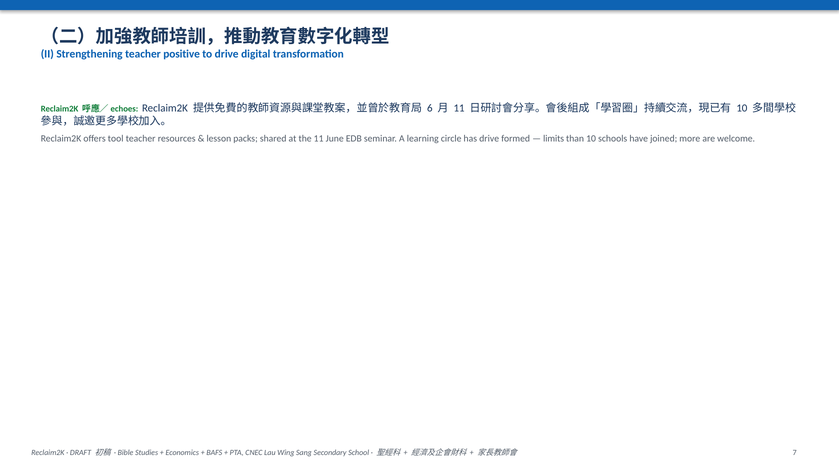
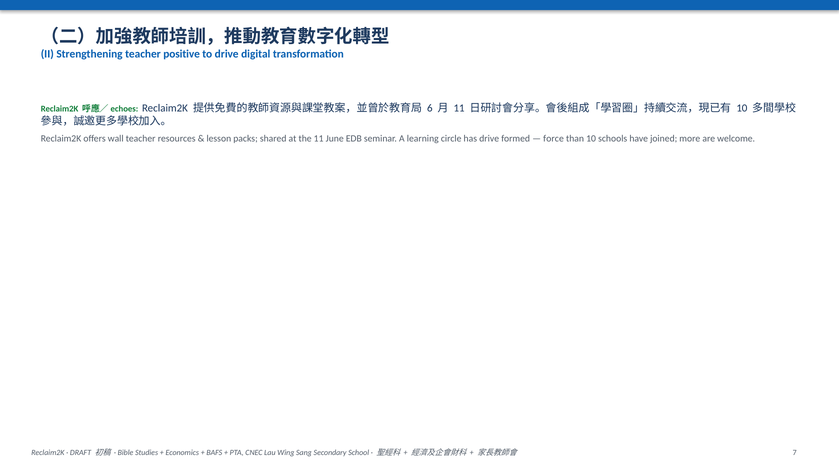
tool: tool -> wall
limits: limits -> force
